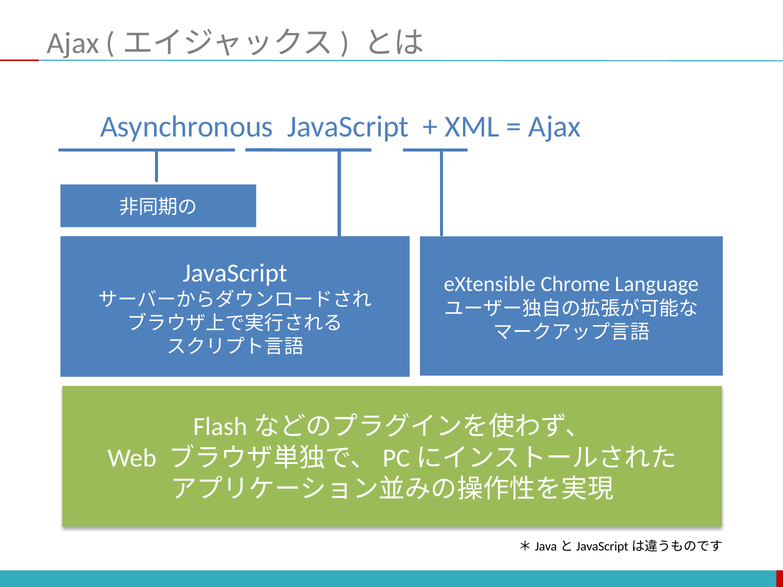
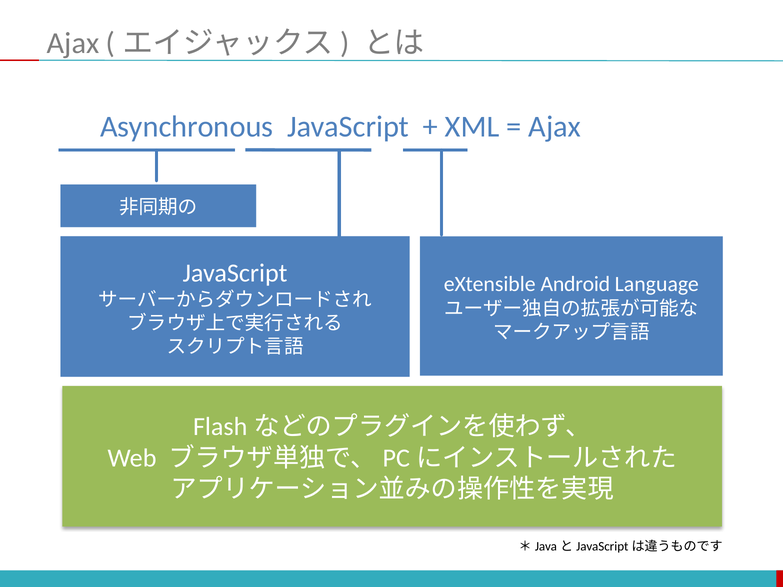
Chrome: Chrome -> Android
